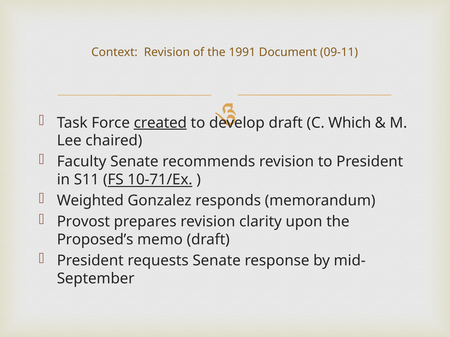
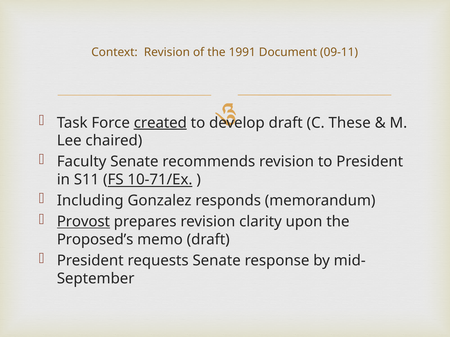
Which: Which -> These
Weighted: Weighted -> Including
Provost underline: none -> present
